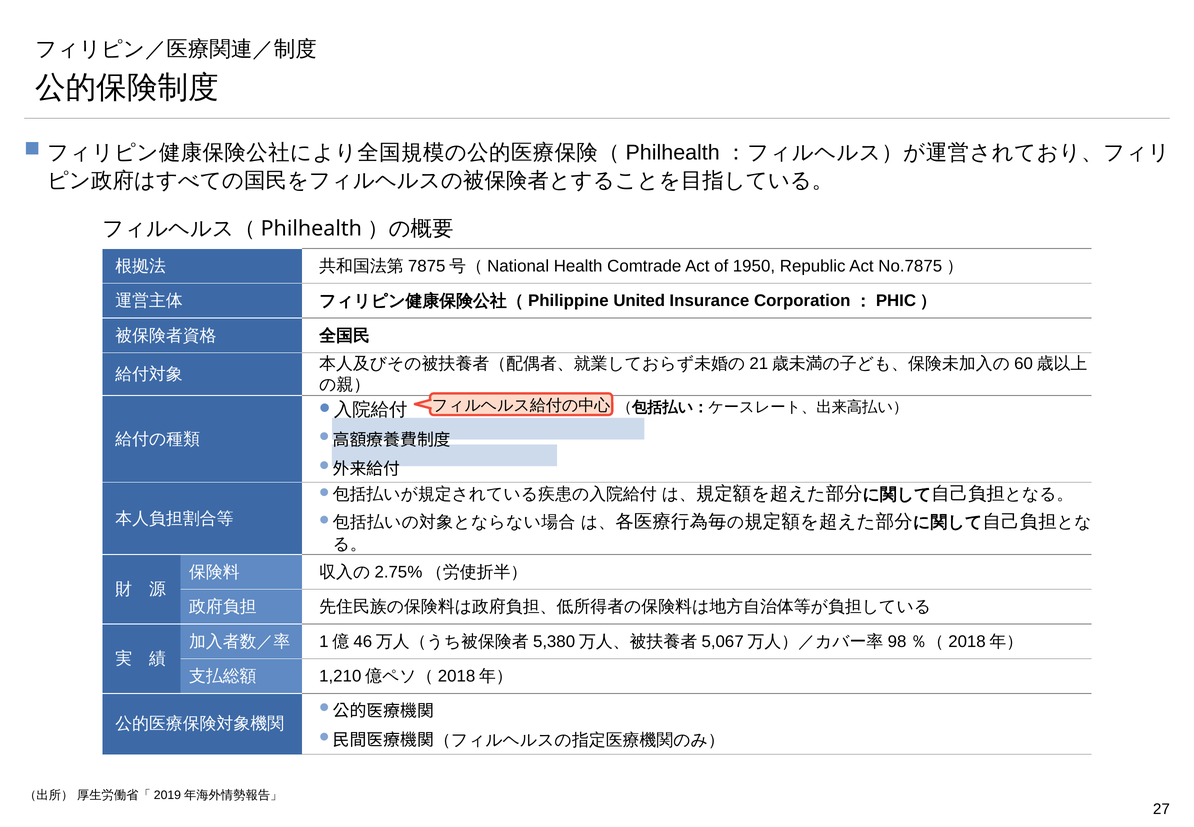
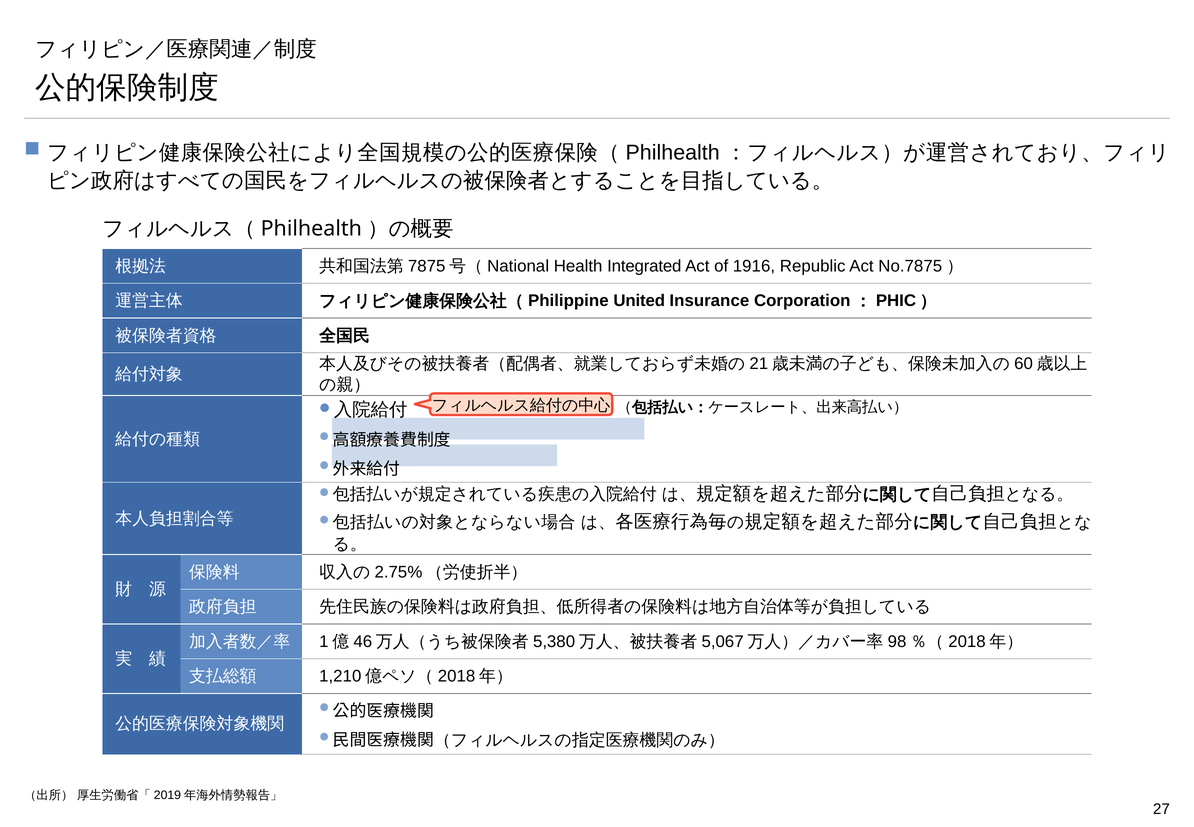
Comtrade: Comtrade -> Integrated
1950: 1950 -> 1916
